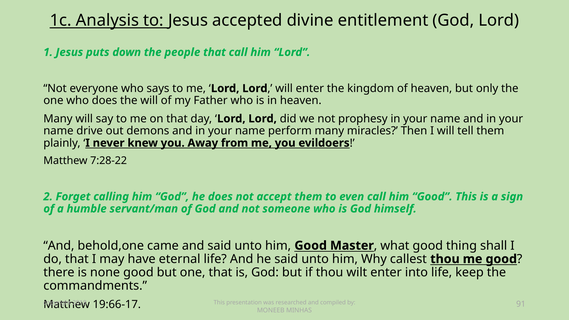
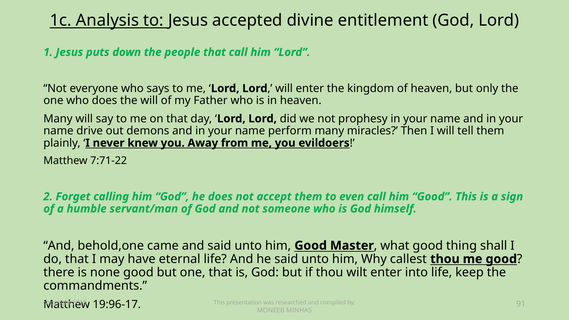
7:28-22: 7:28-22 -> 7:71-22
19:66-17: 19:66-17 -> 19:96-17
